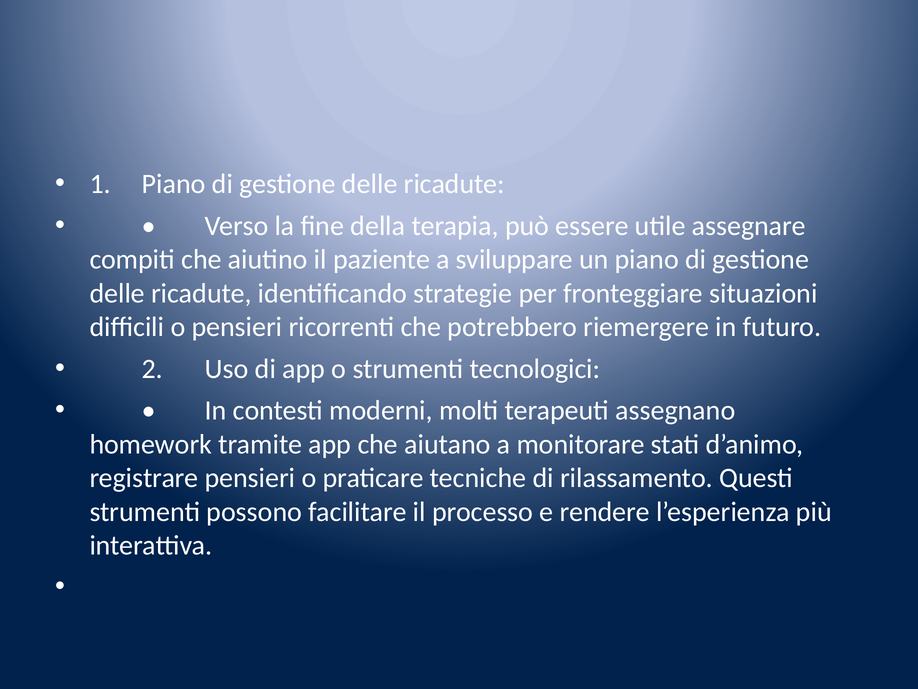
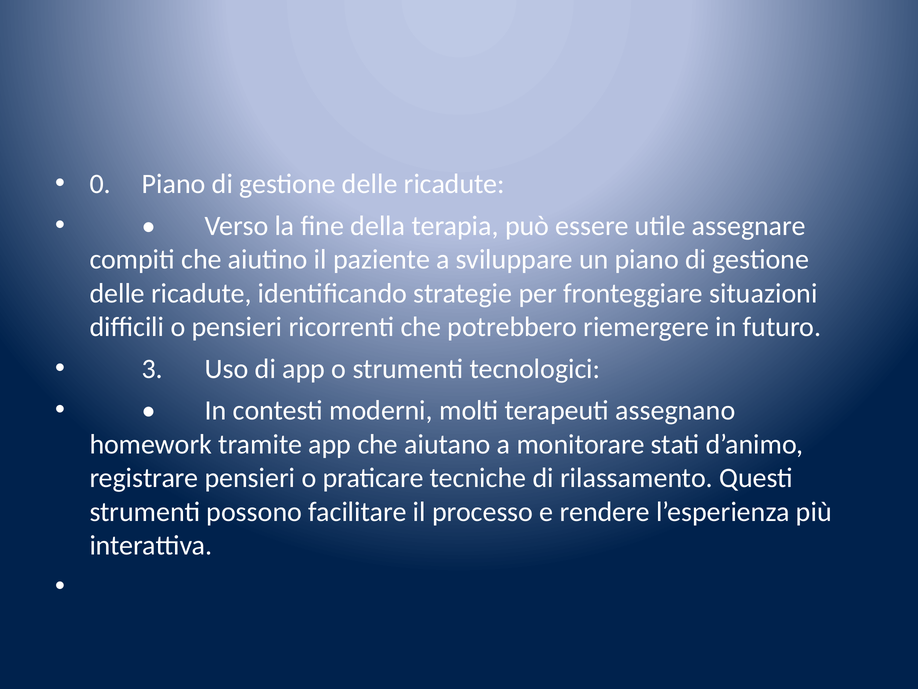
1: 1 -> 0
2: 2 -> 3
